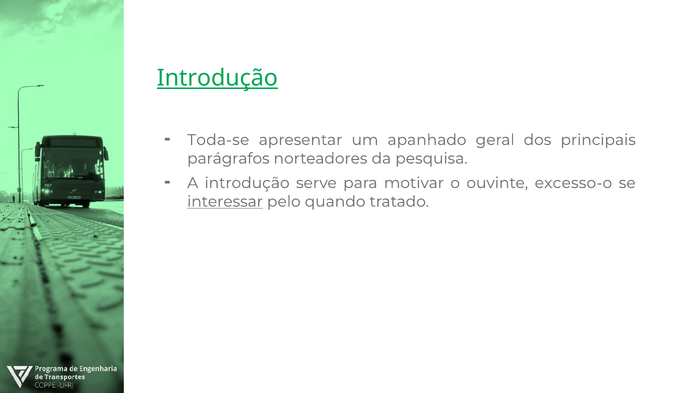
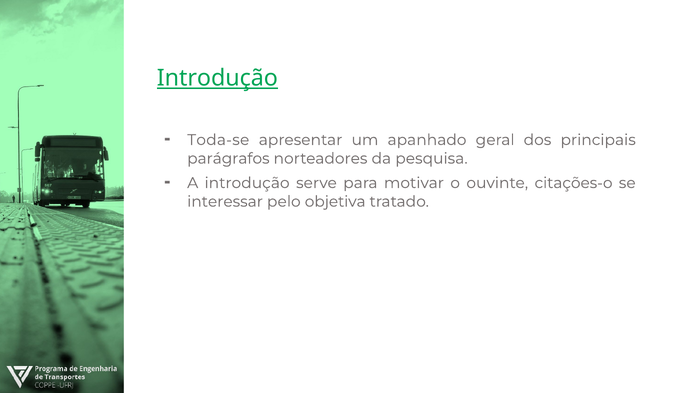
excesso-o: excesso-o -> citações-o
interessar underline: present -> none
quando: quando -> objetiva
